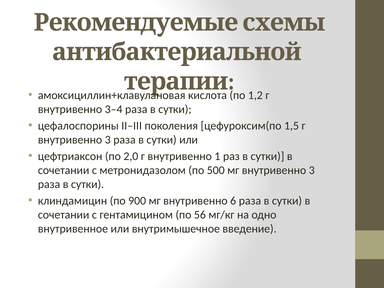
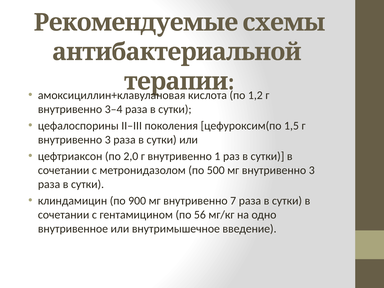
6: 6 -> 7
